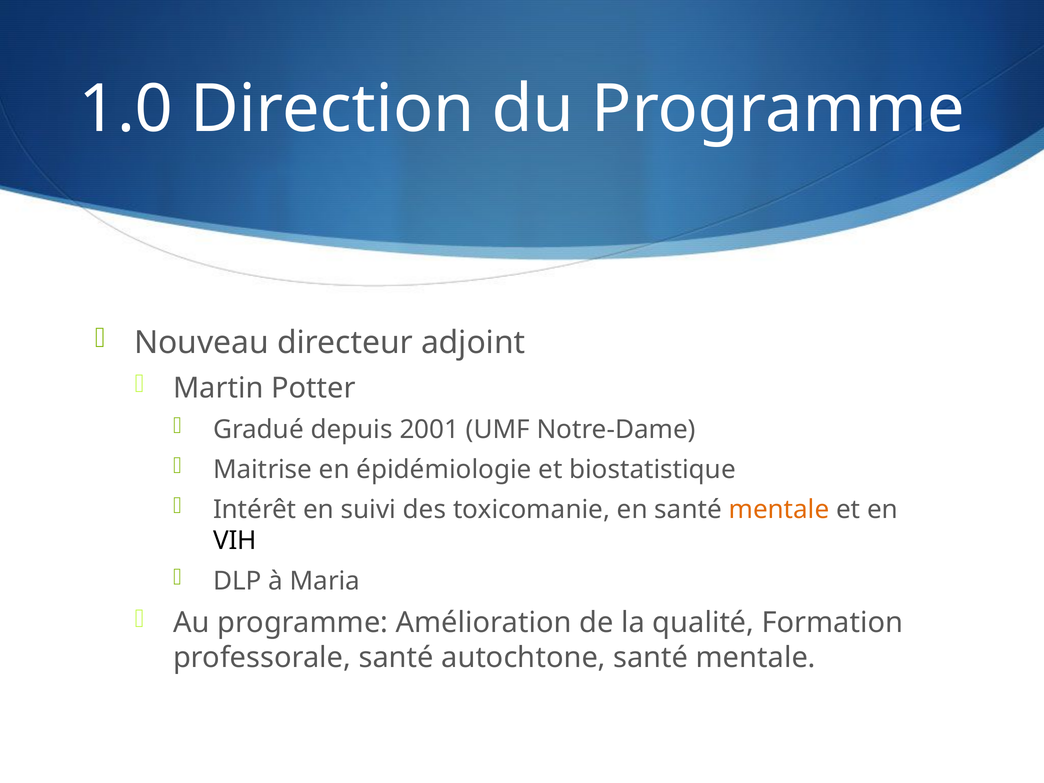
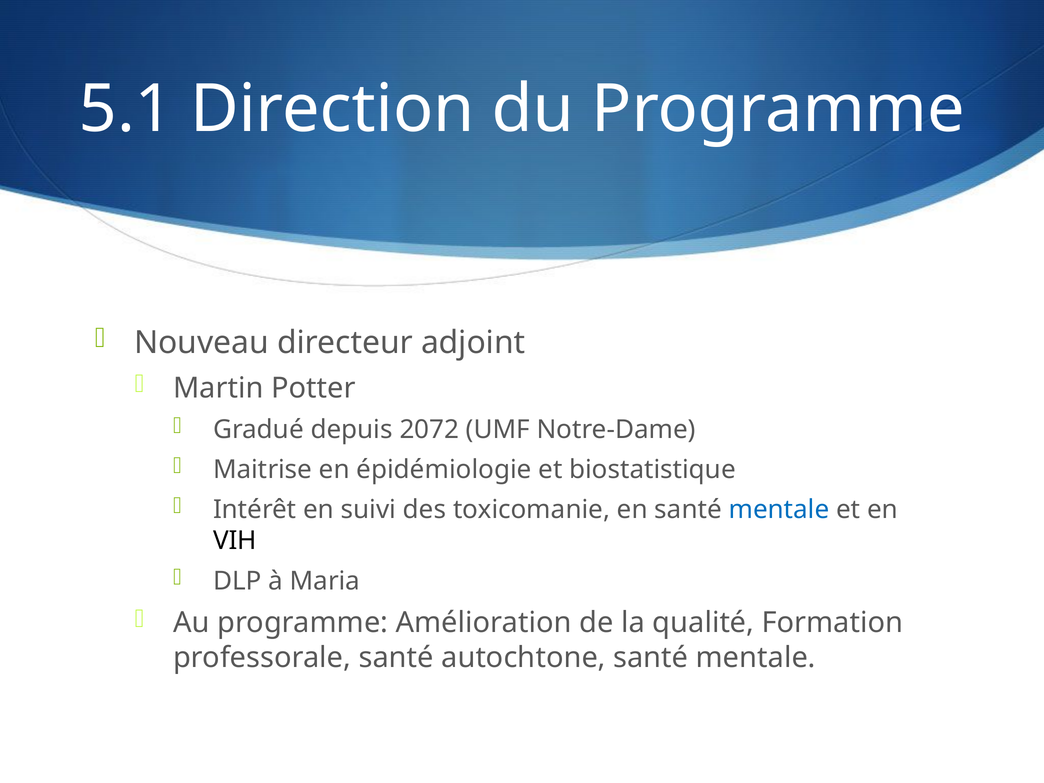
1.0: 1.0 -> 5.1
2001: 2001 -> 2072
mentale at (779, 510) colour: orange -> blue
